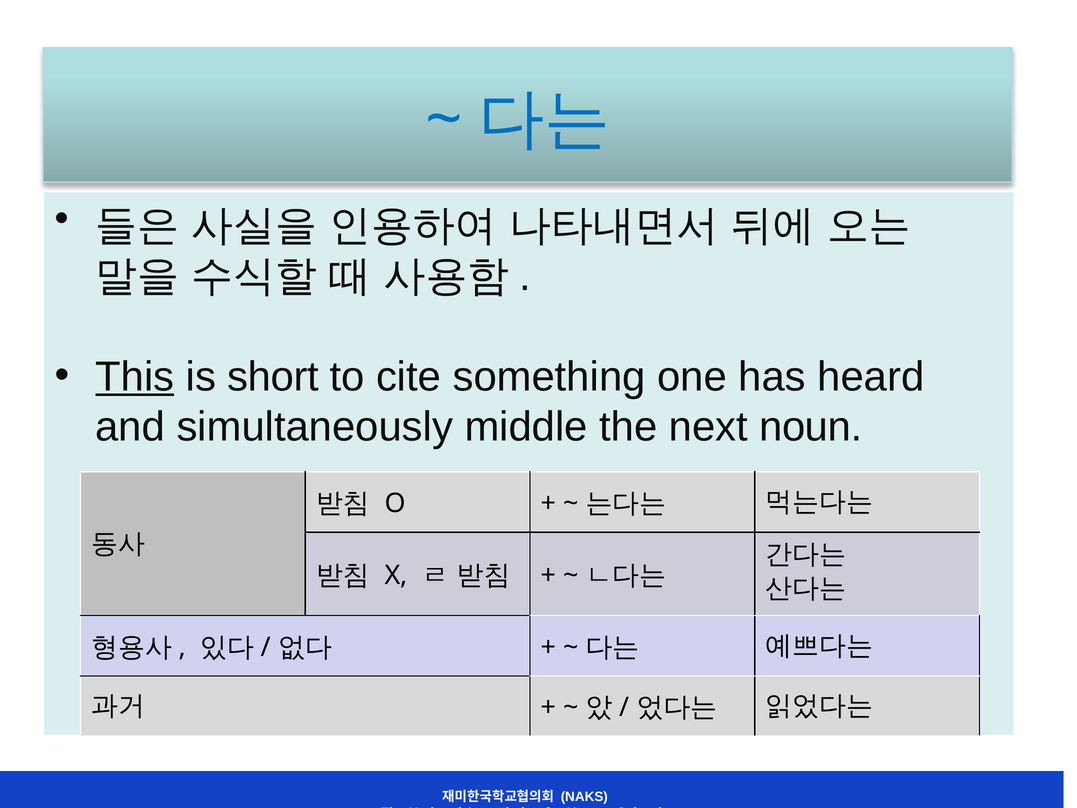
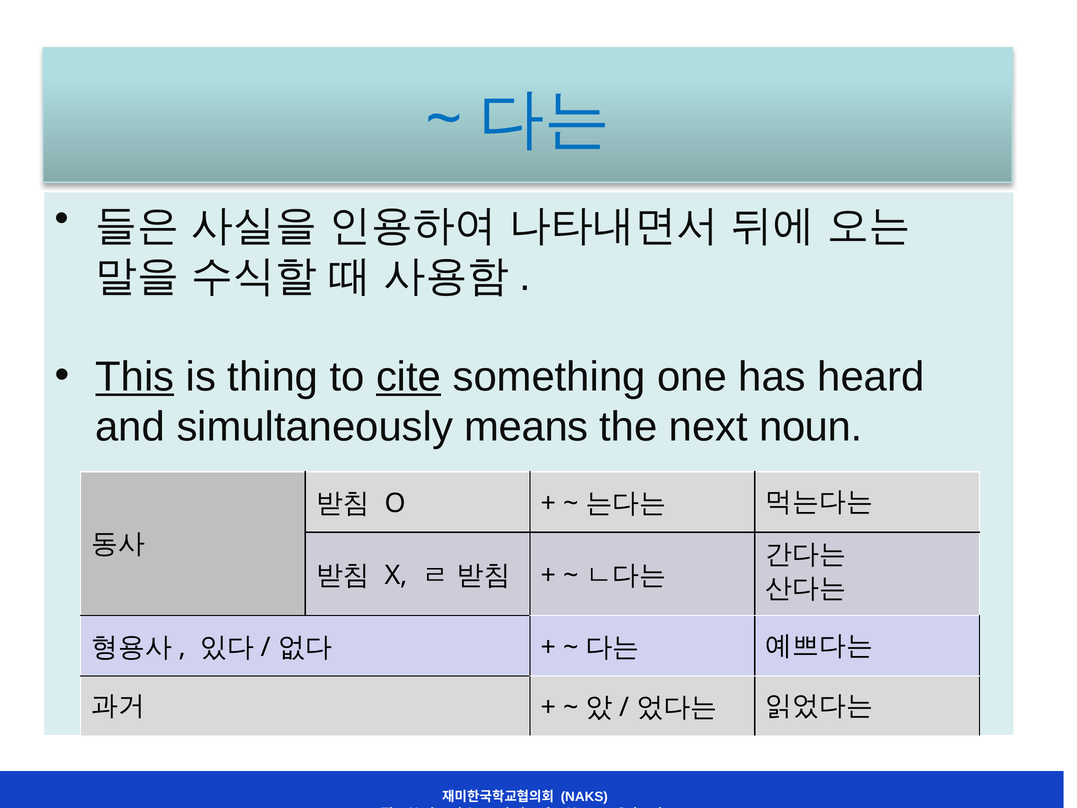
short: short -> thing
cite underline: none -> present
middle: middle -> means
